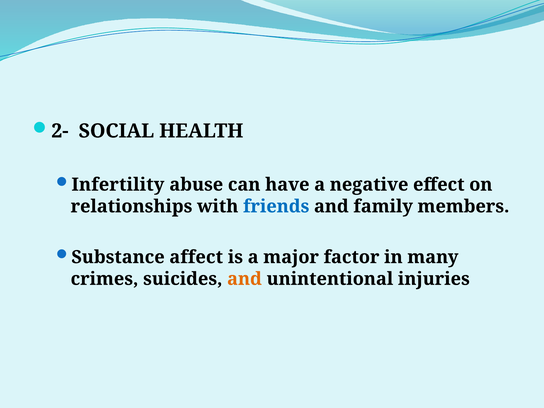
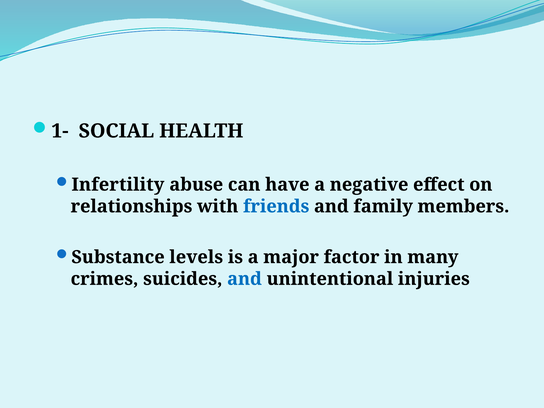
2-: 2- -> 1-
affect: affect -> levels
and at (244, 279) colour: orange -> blue
